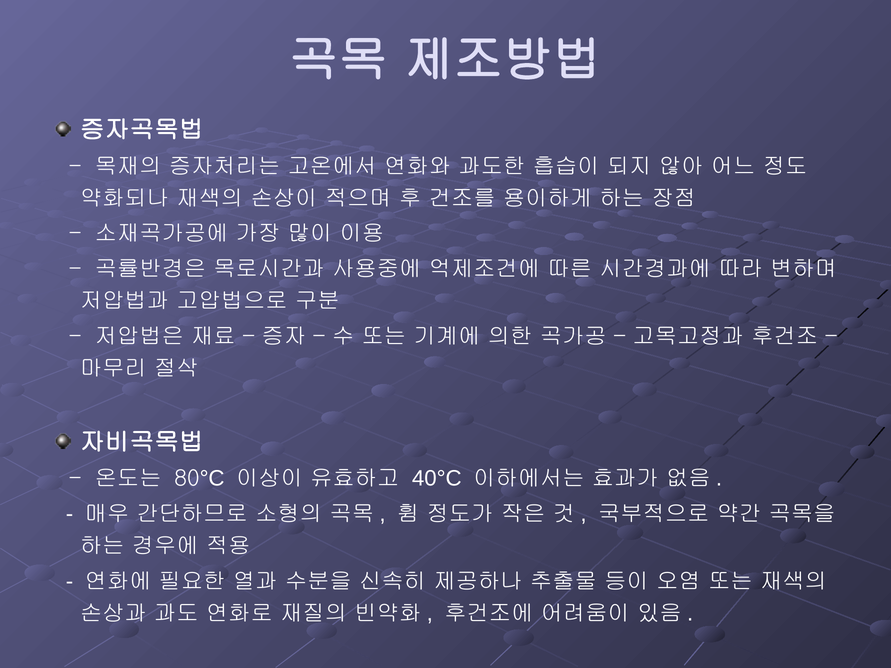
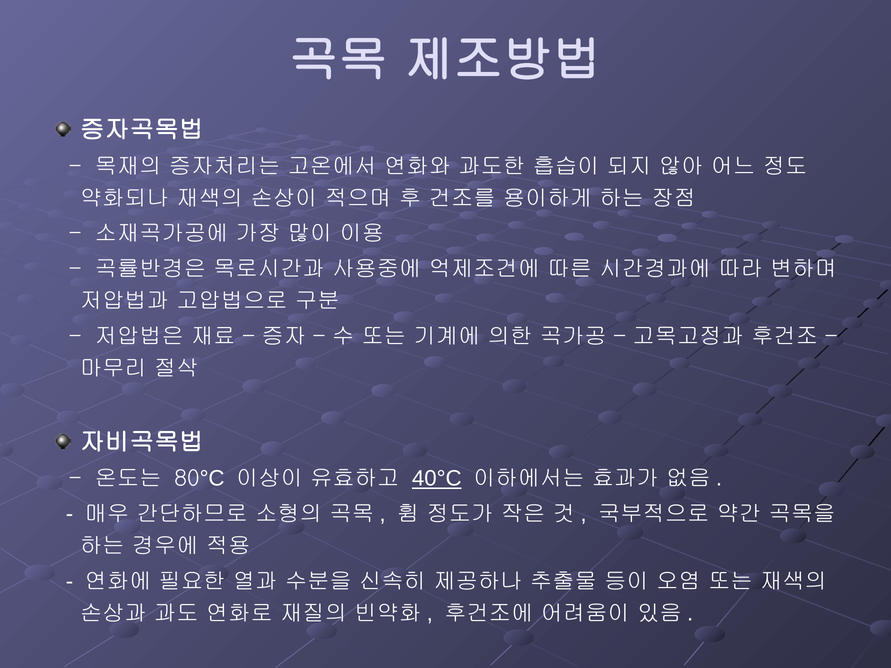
40°C underline: none -> present
